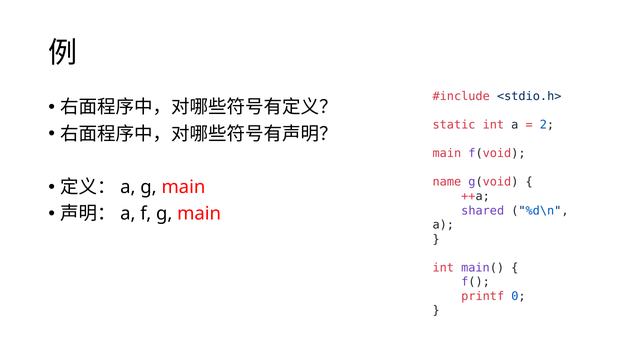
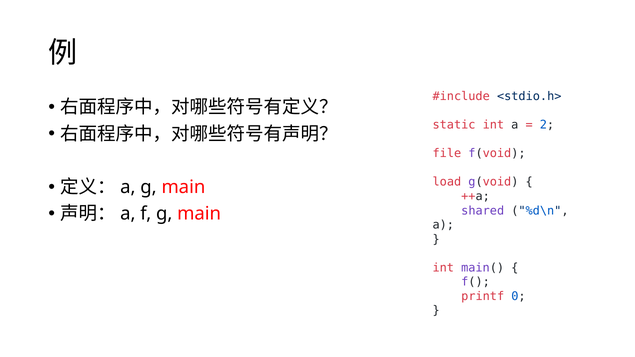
main at (447, 154): main -> file
name: name -> load
